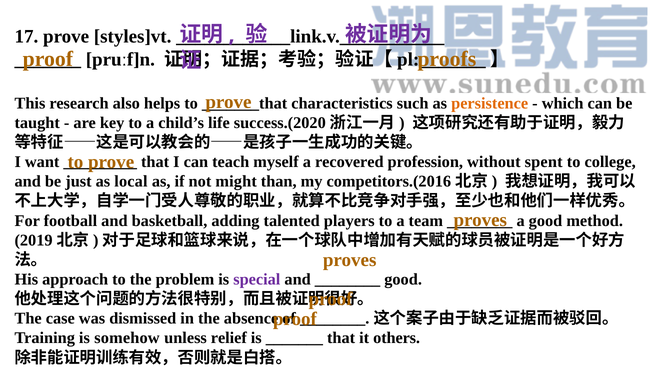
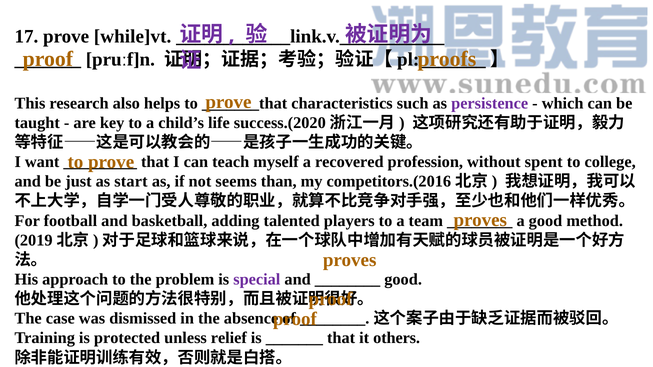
styles]vt: styles]vt -> while]vt
persistence colour: orange -> purple
local: local -> start
might: might -> seems
somehow: somehow -> protected
